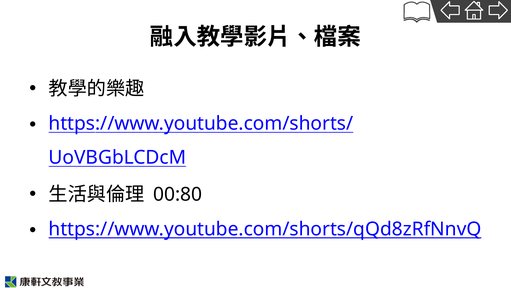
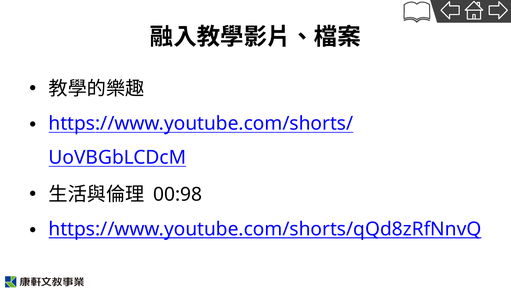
00:80: 00:80 -> 00:98
